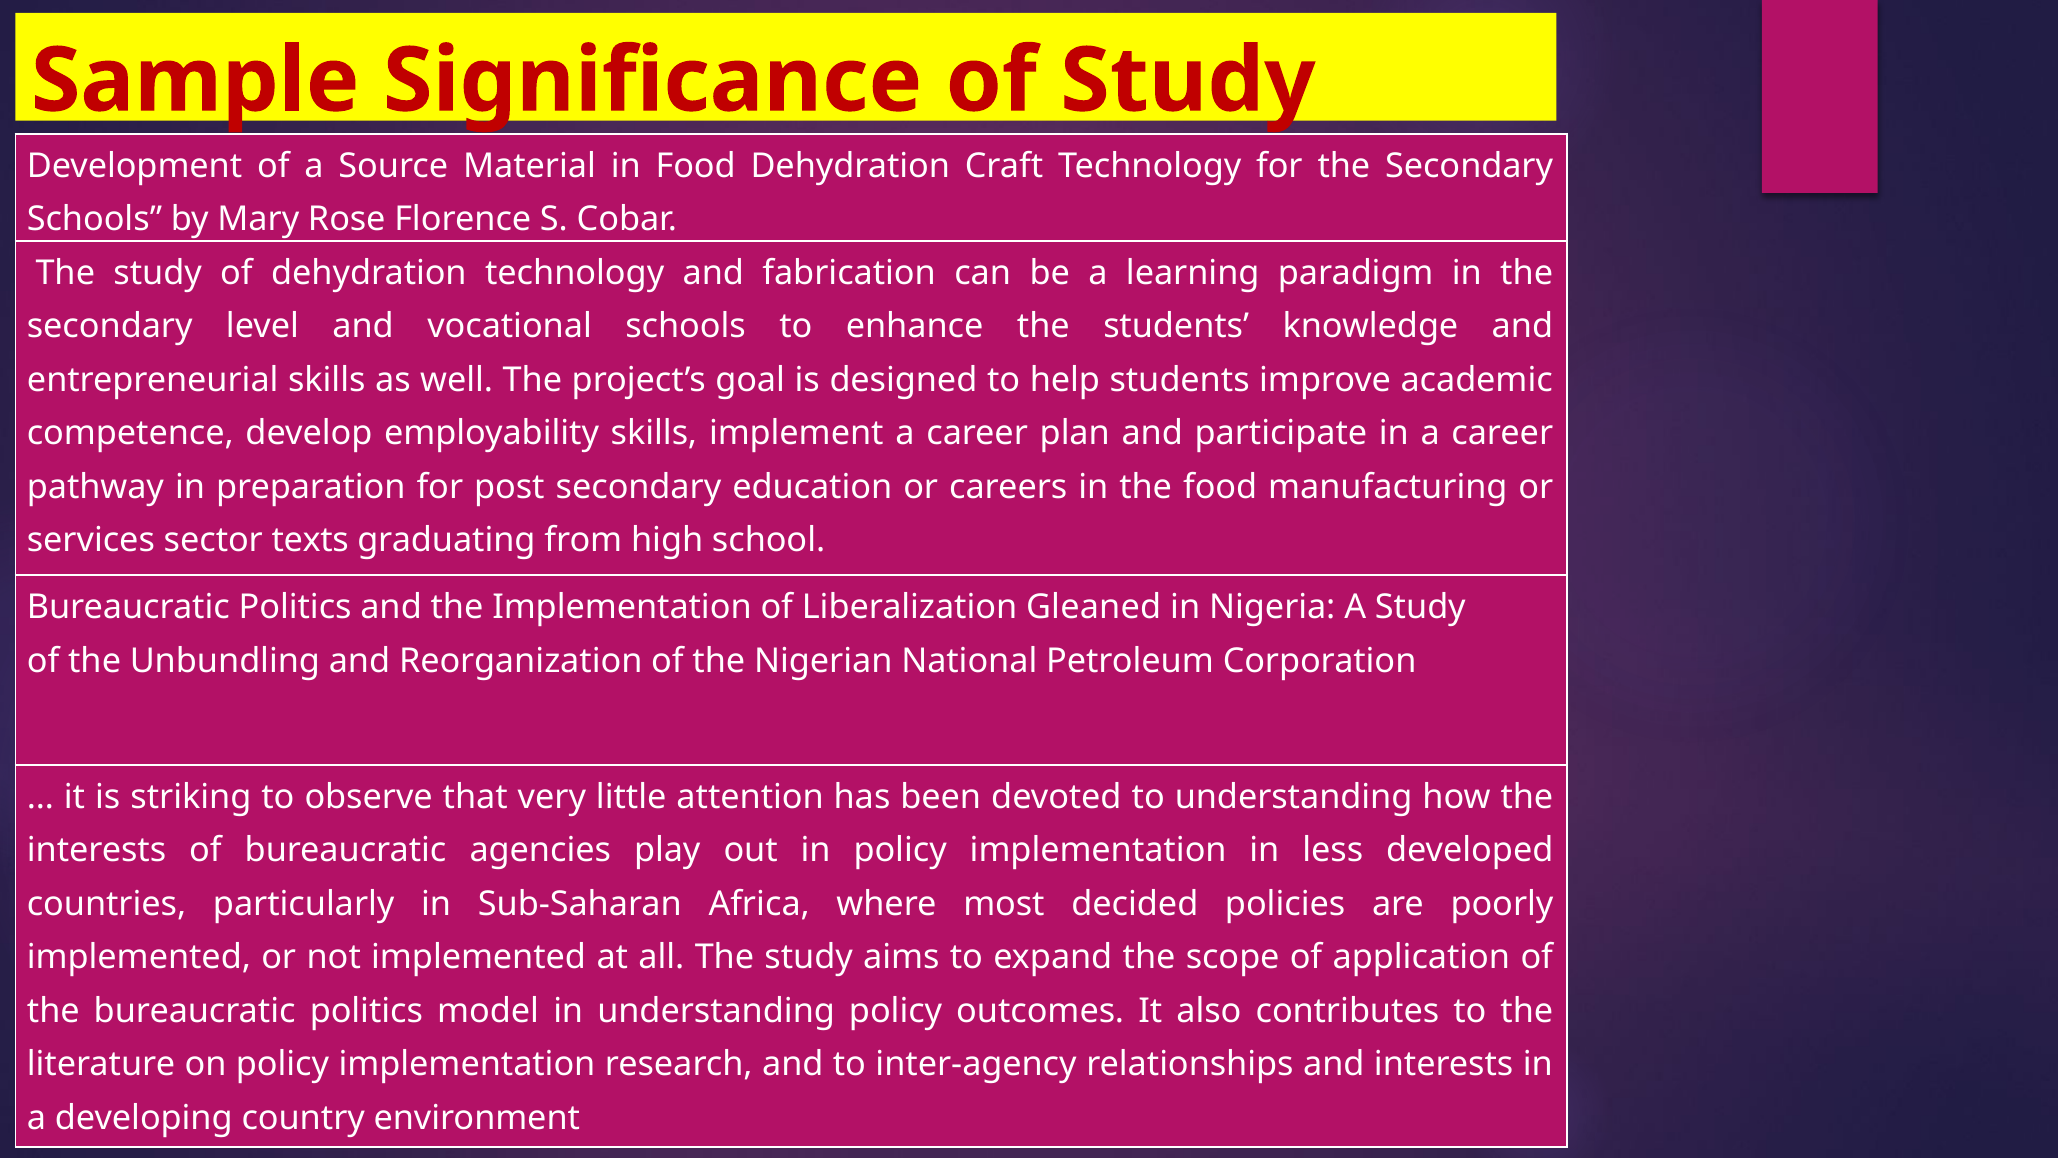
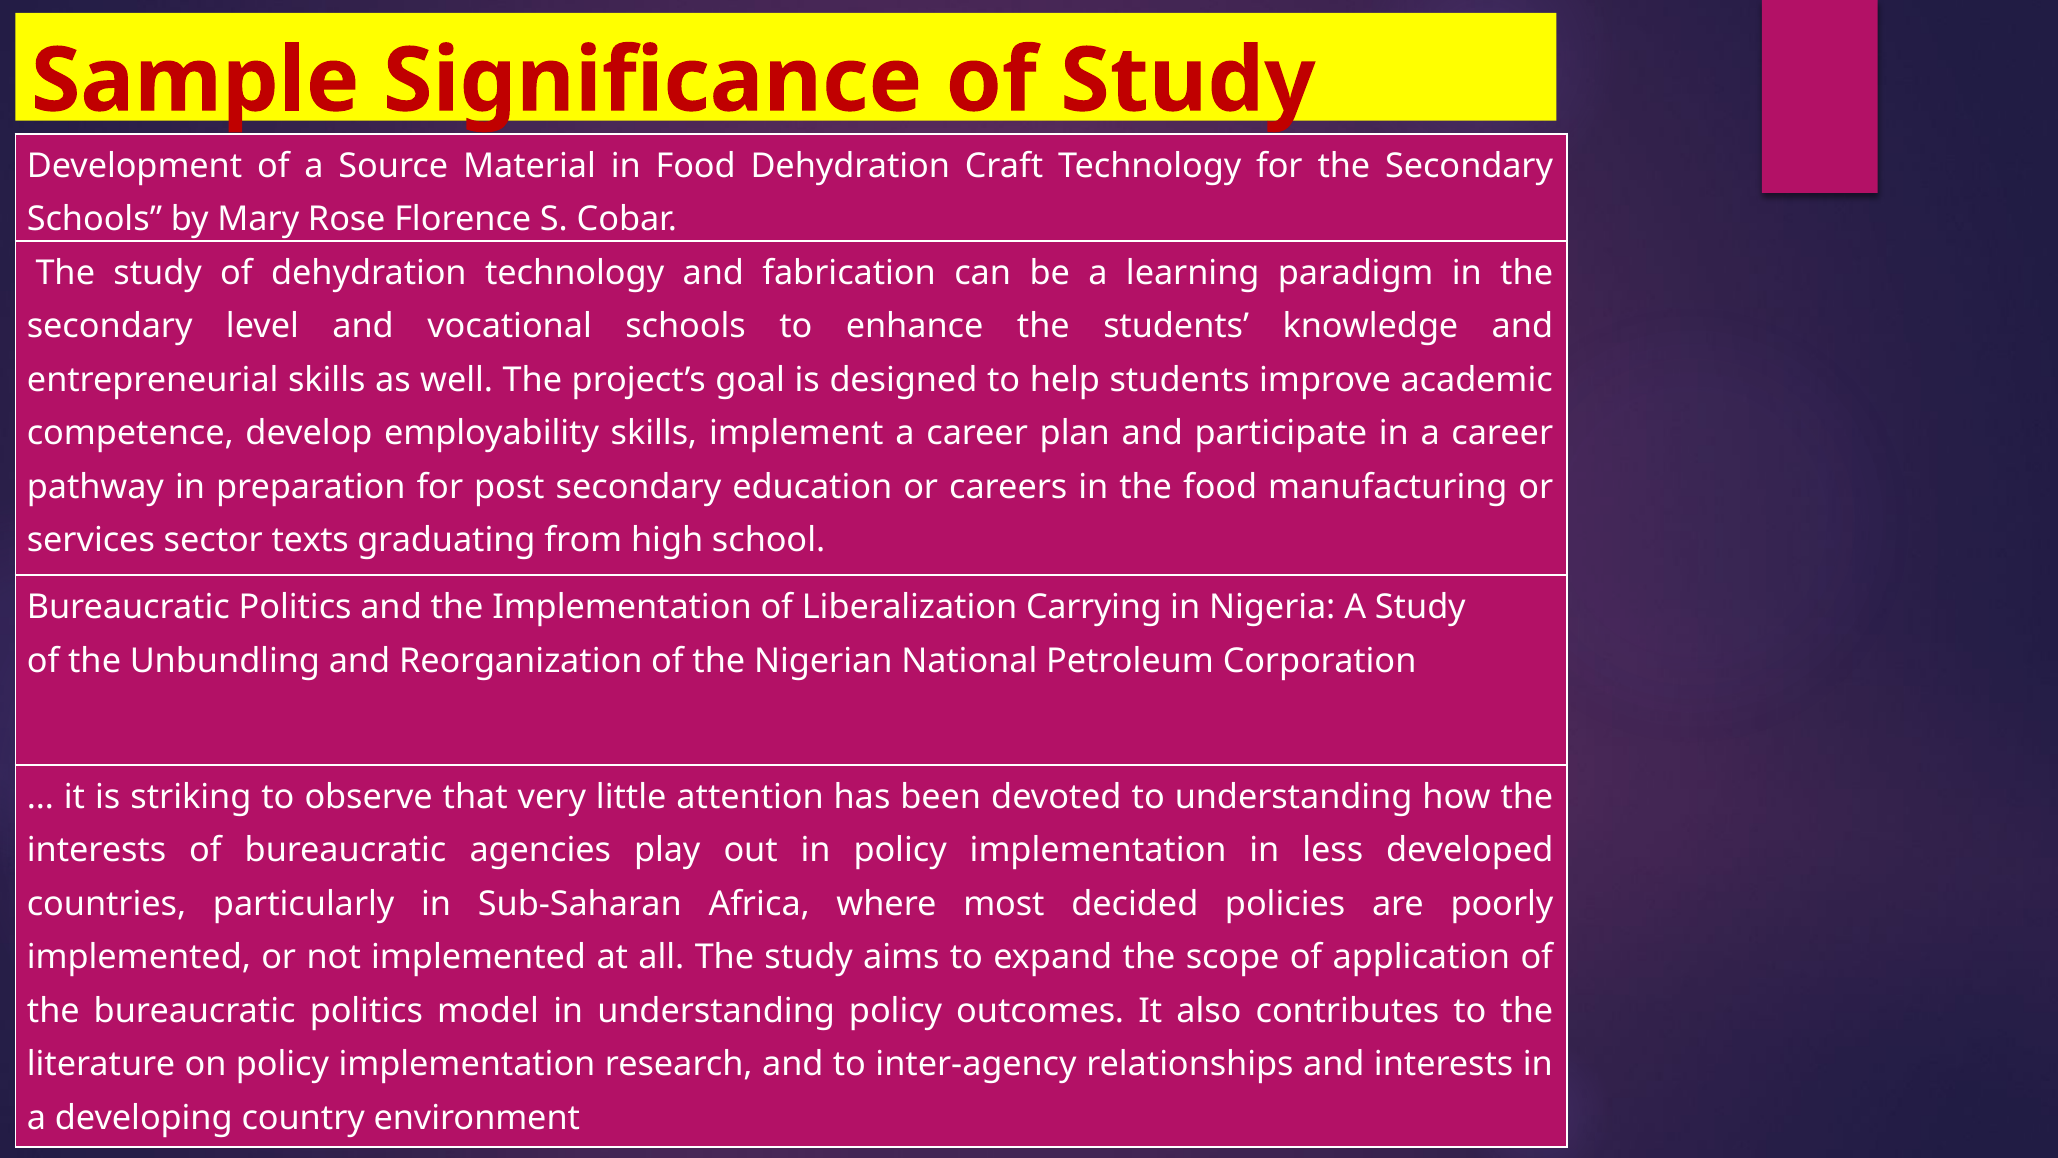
Gleaned: Gleaned -> Carrying
